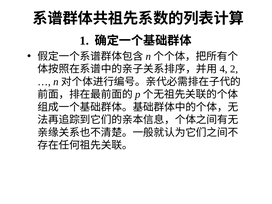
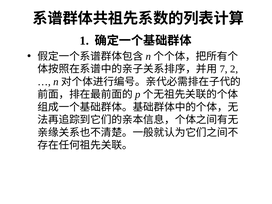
4: 4 -> 7
